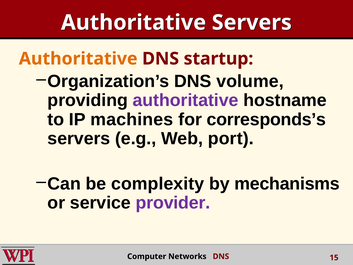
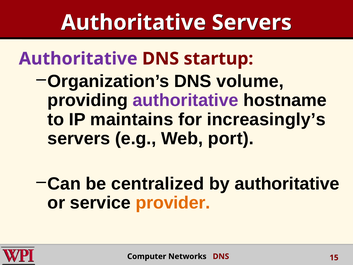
Authoritative at (78, 59) colour: orange -> purple
machines: machines -> maintains
corresponds’s: corresponds’s -> increasingly’s
complexity: complexity -> centralized
by mechanisms: mechanisms -> authoritative
provider colour: purple -> orange
